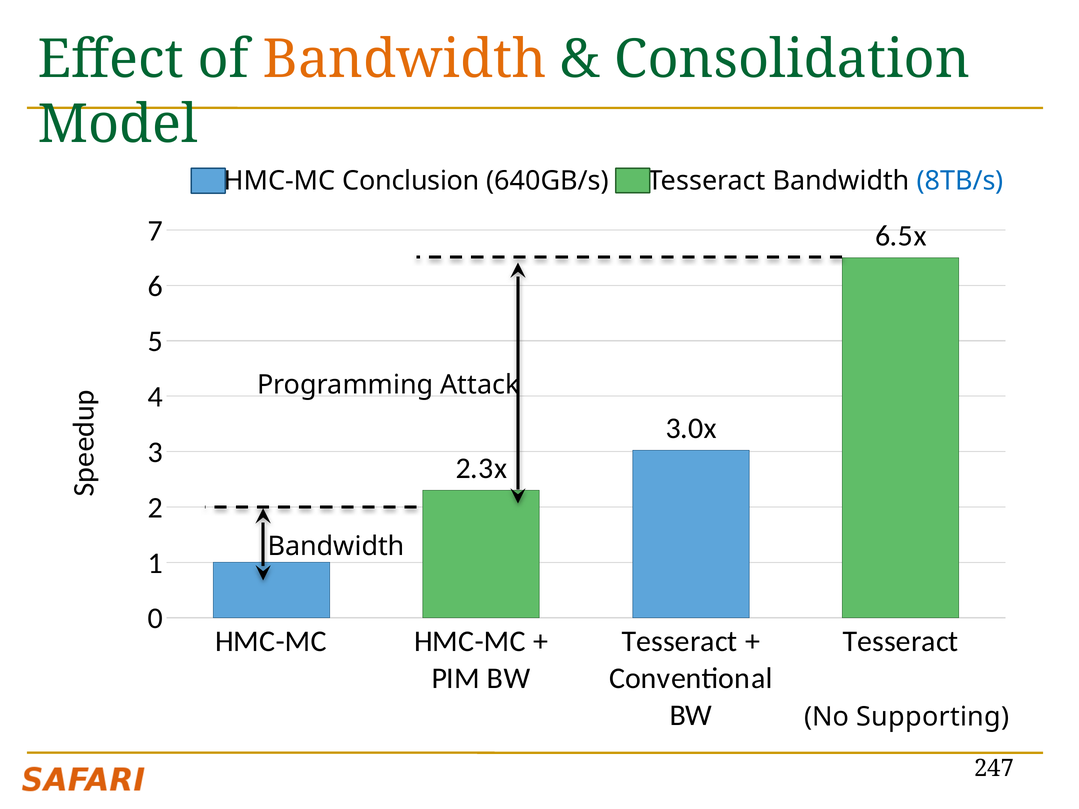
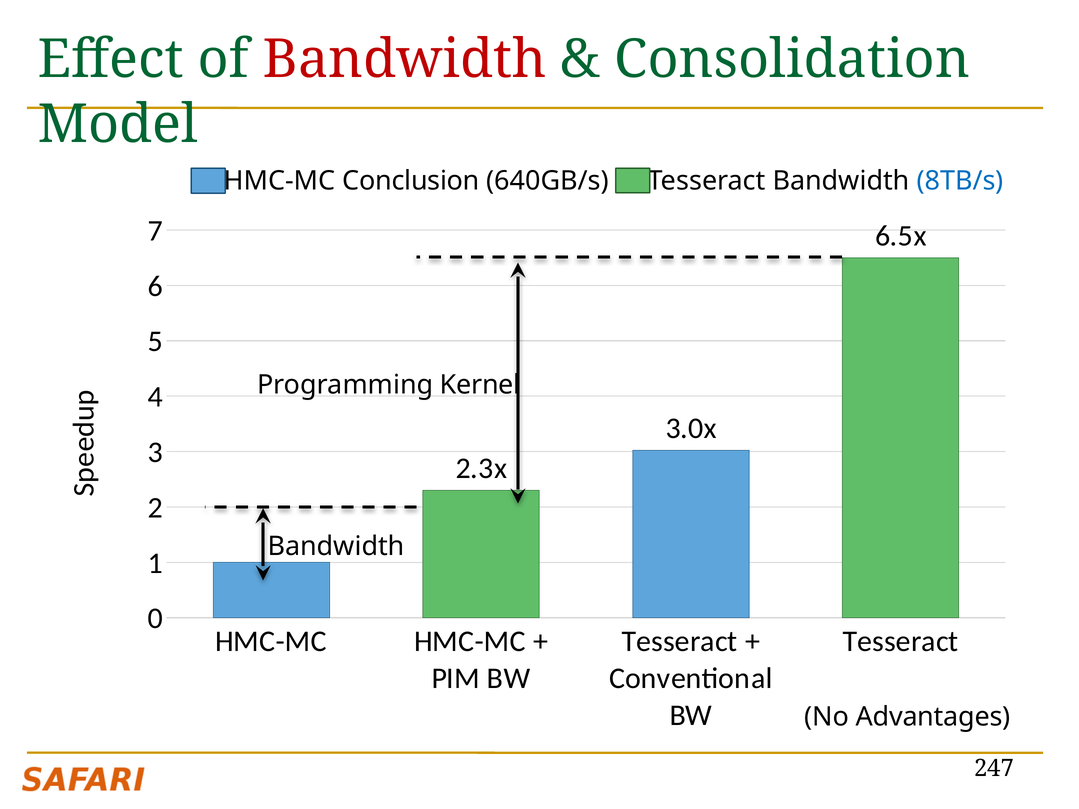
Bandwidth at (405, 60) colour: orange -> red
Attack: Attack -> Kernel
Supporting: Supporting -> Advantages
